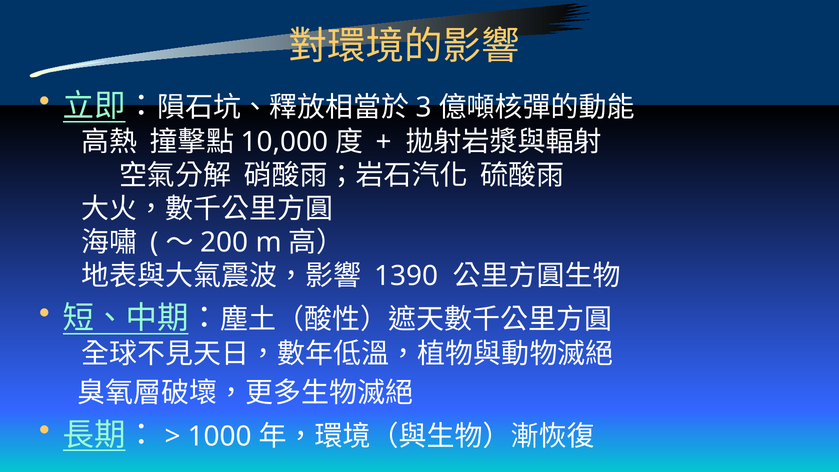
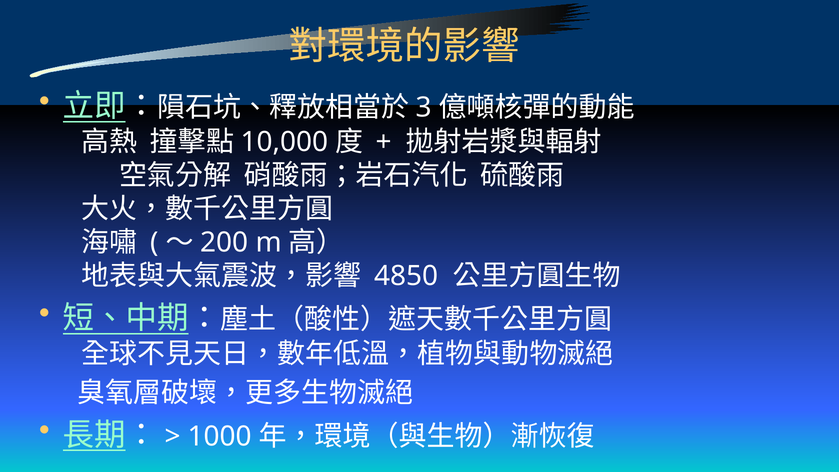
1390: 1390 -> 4850
